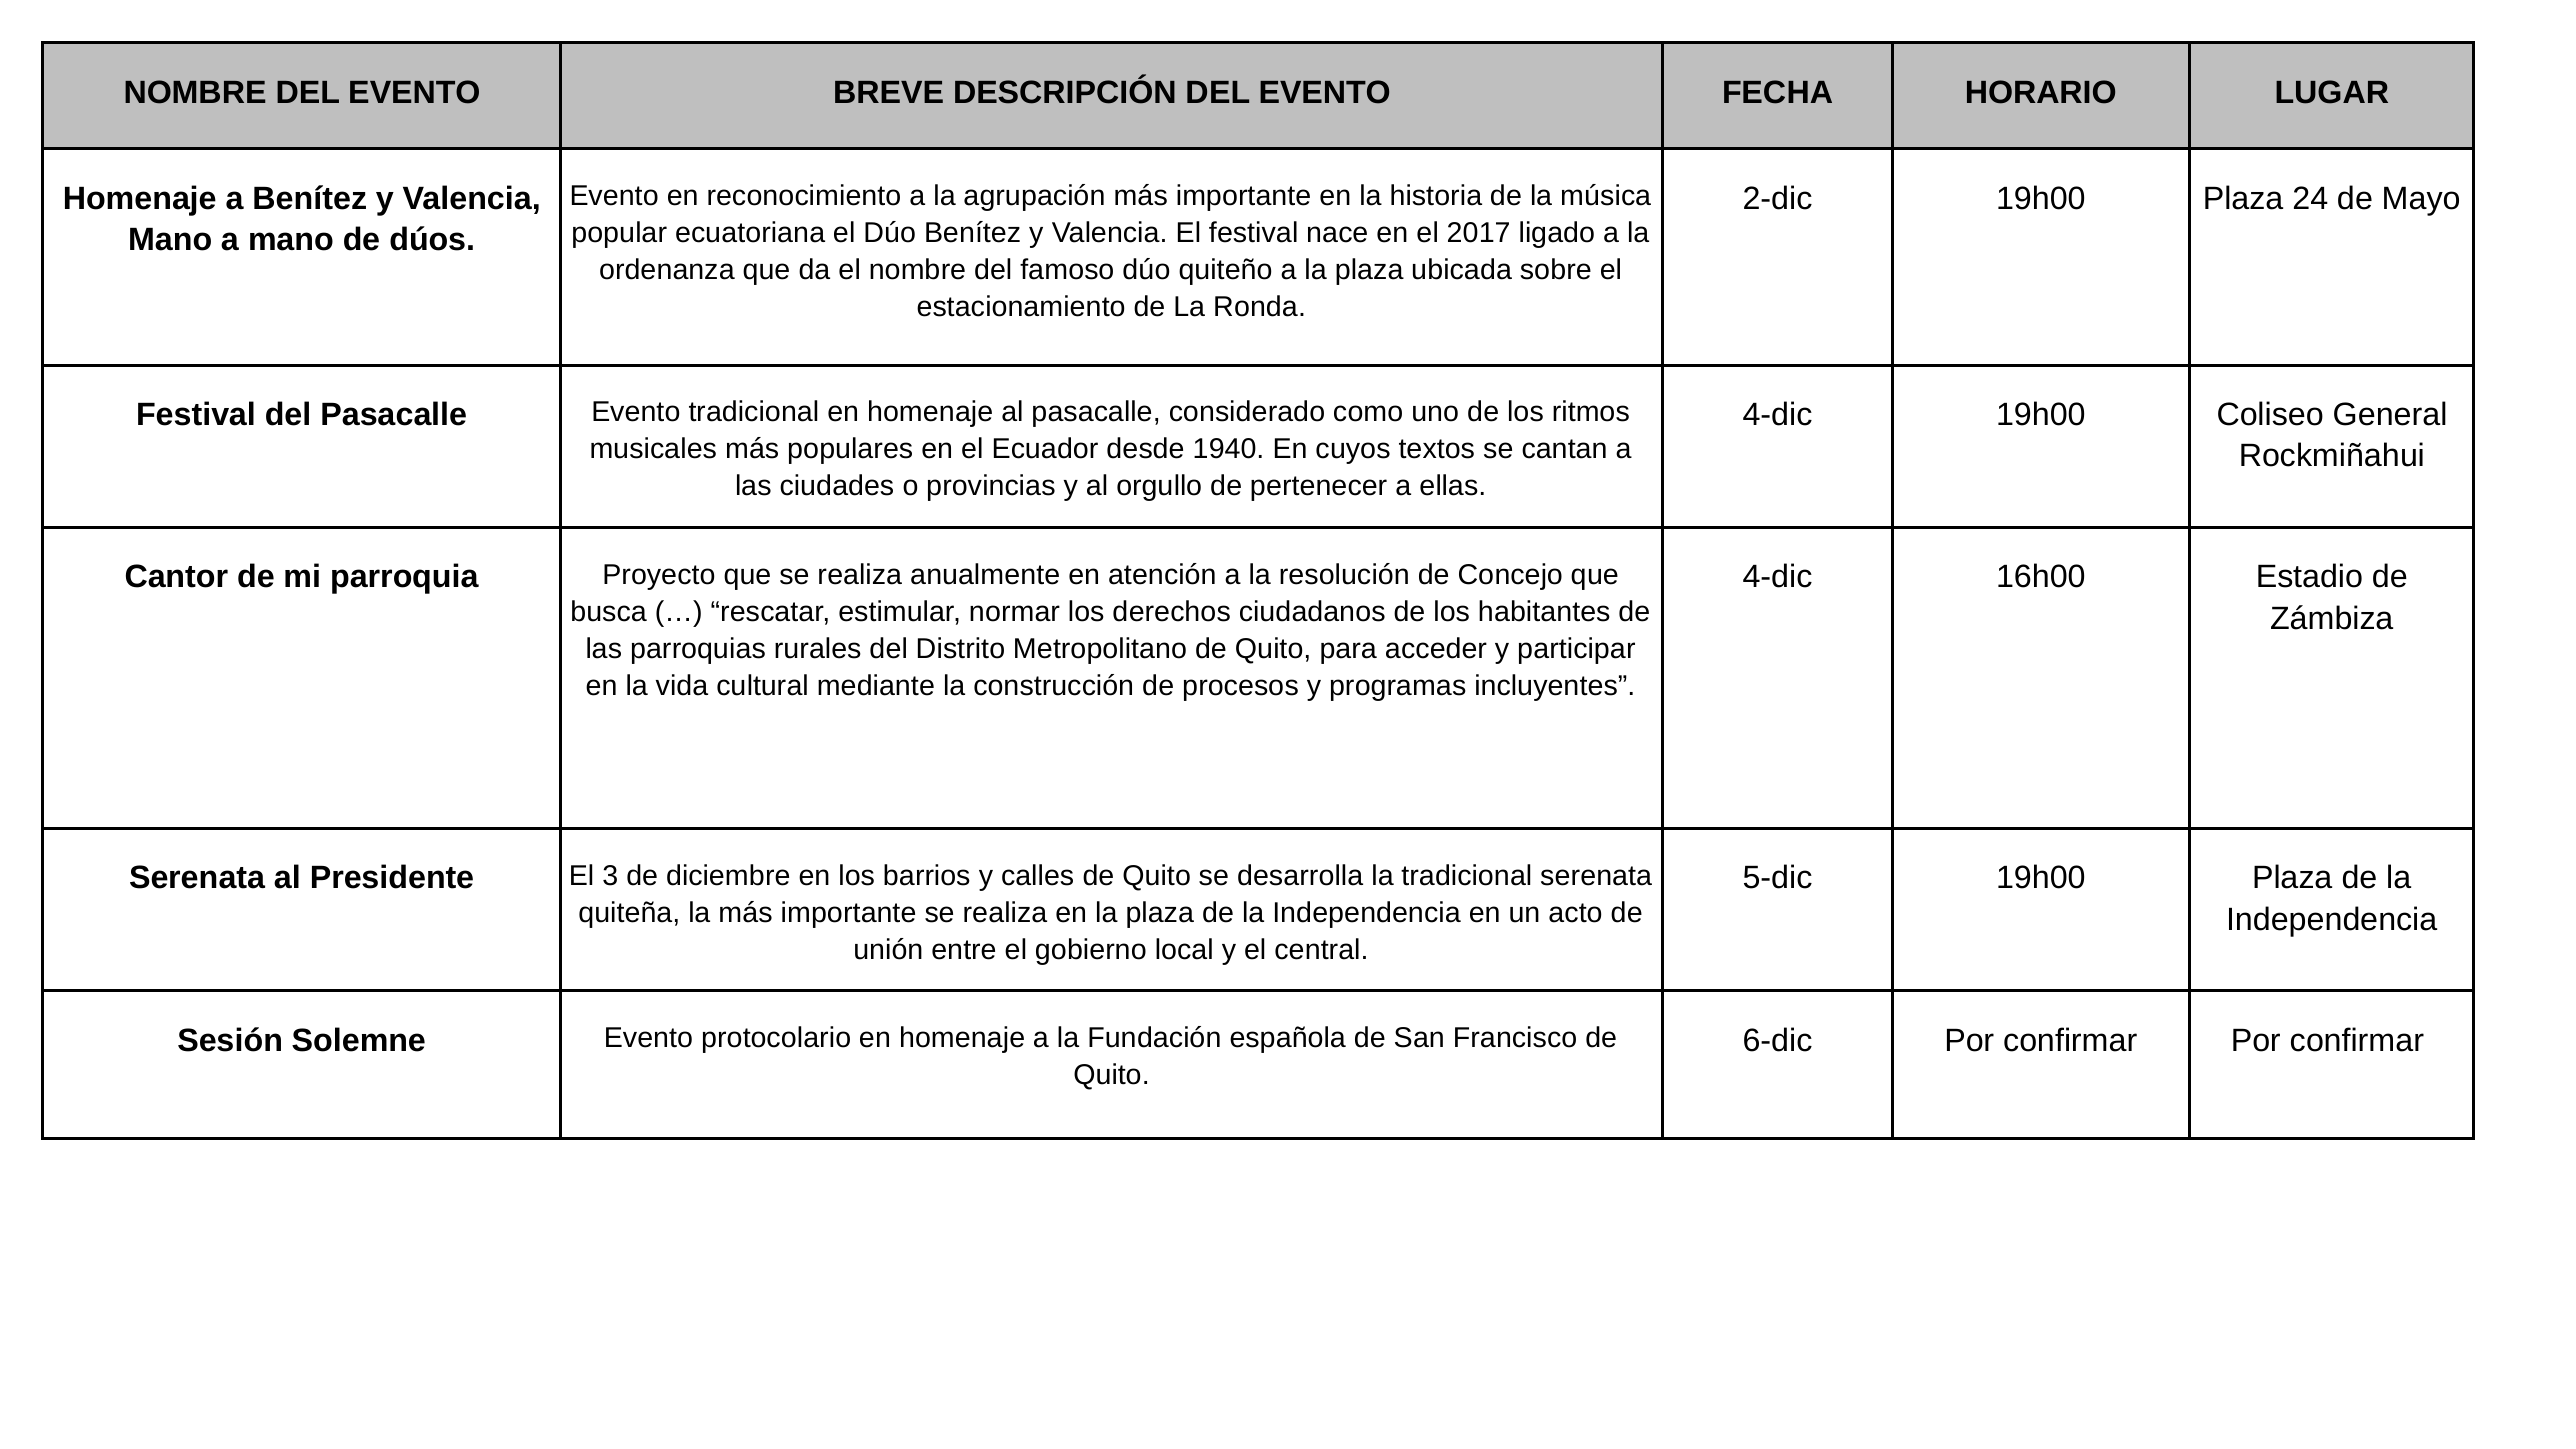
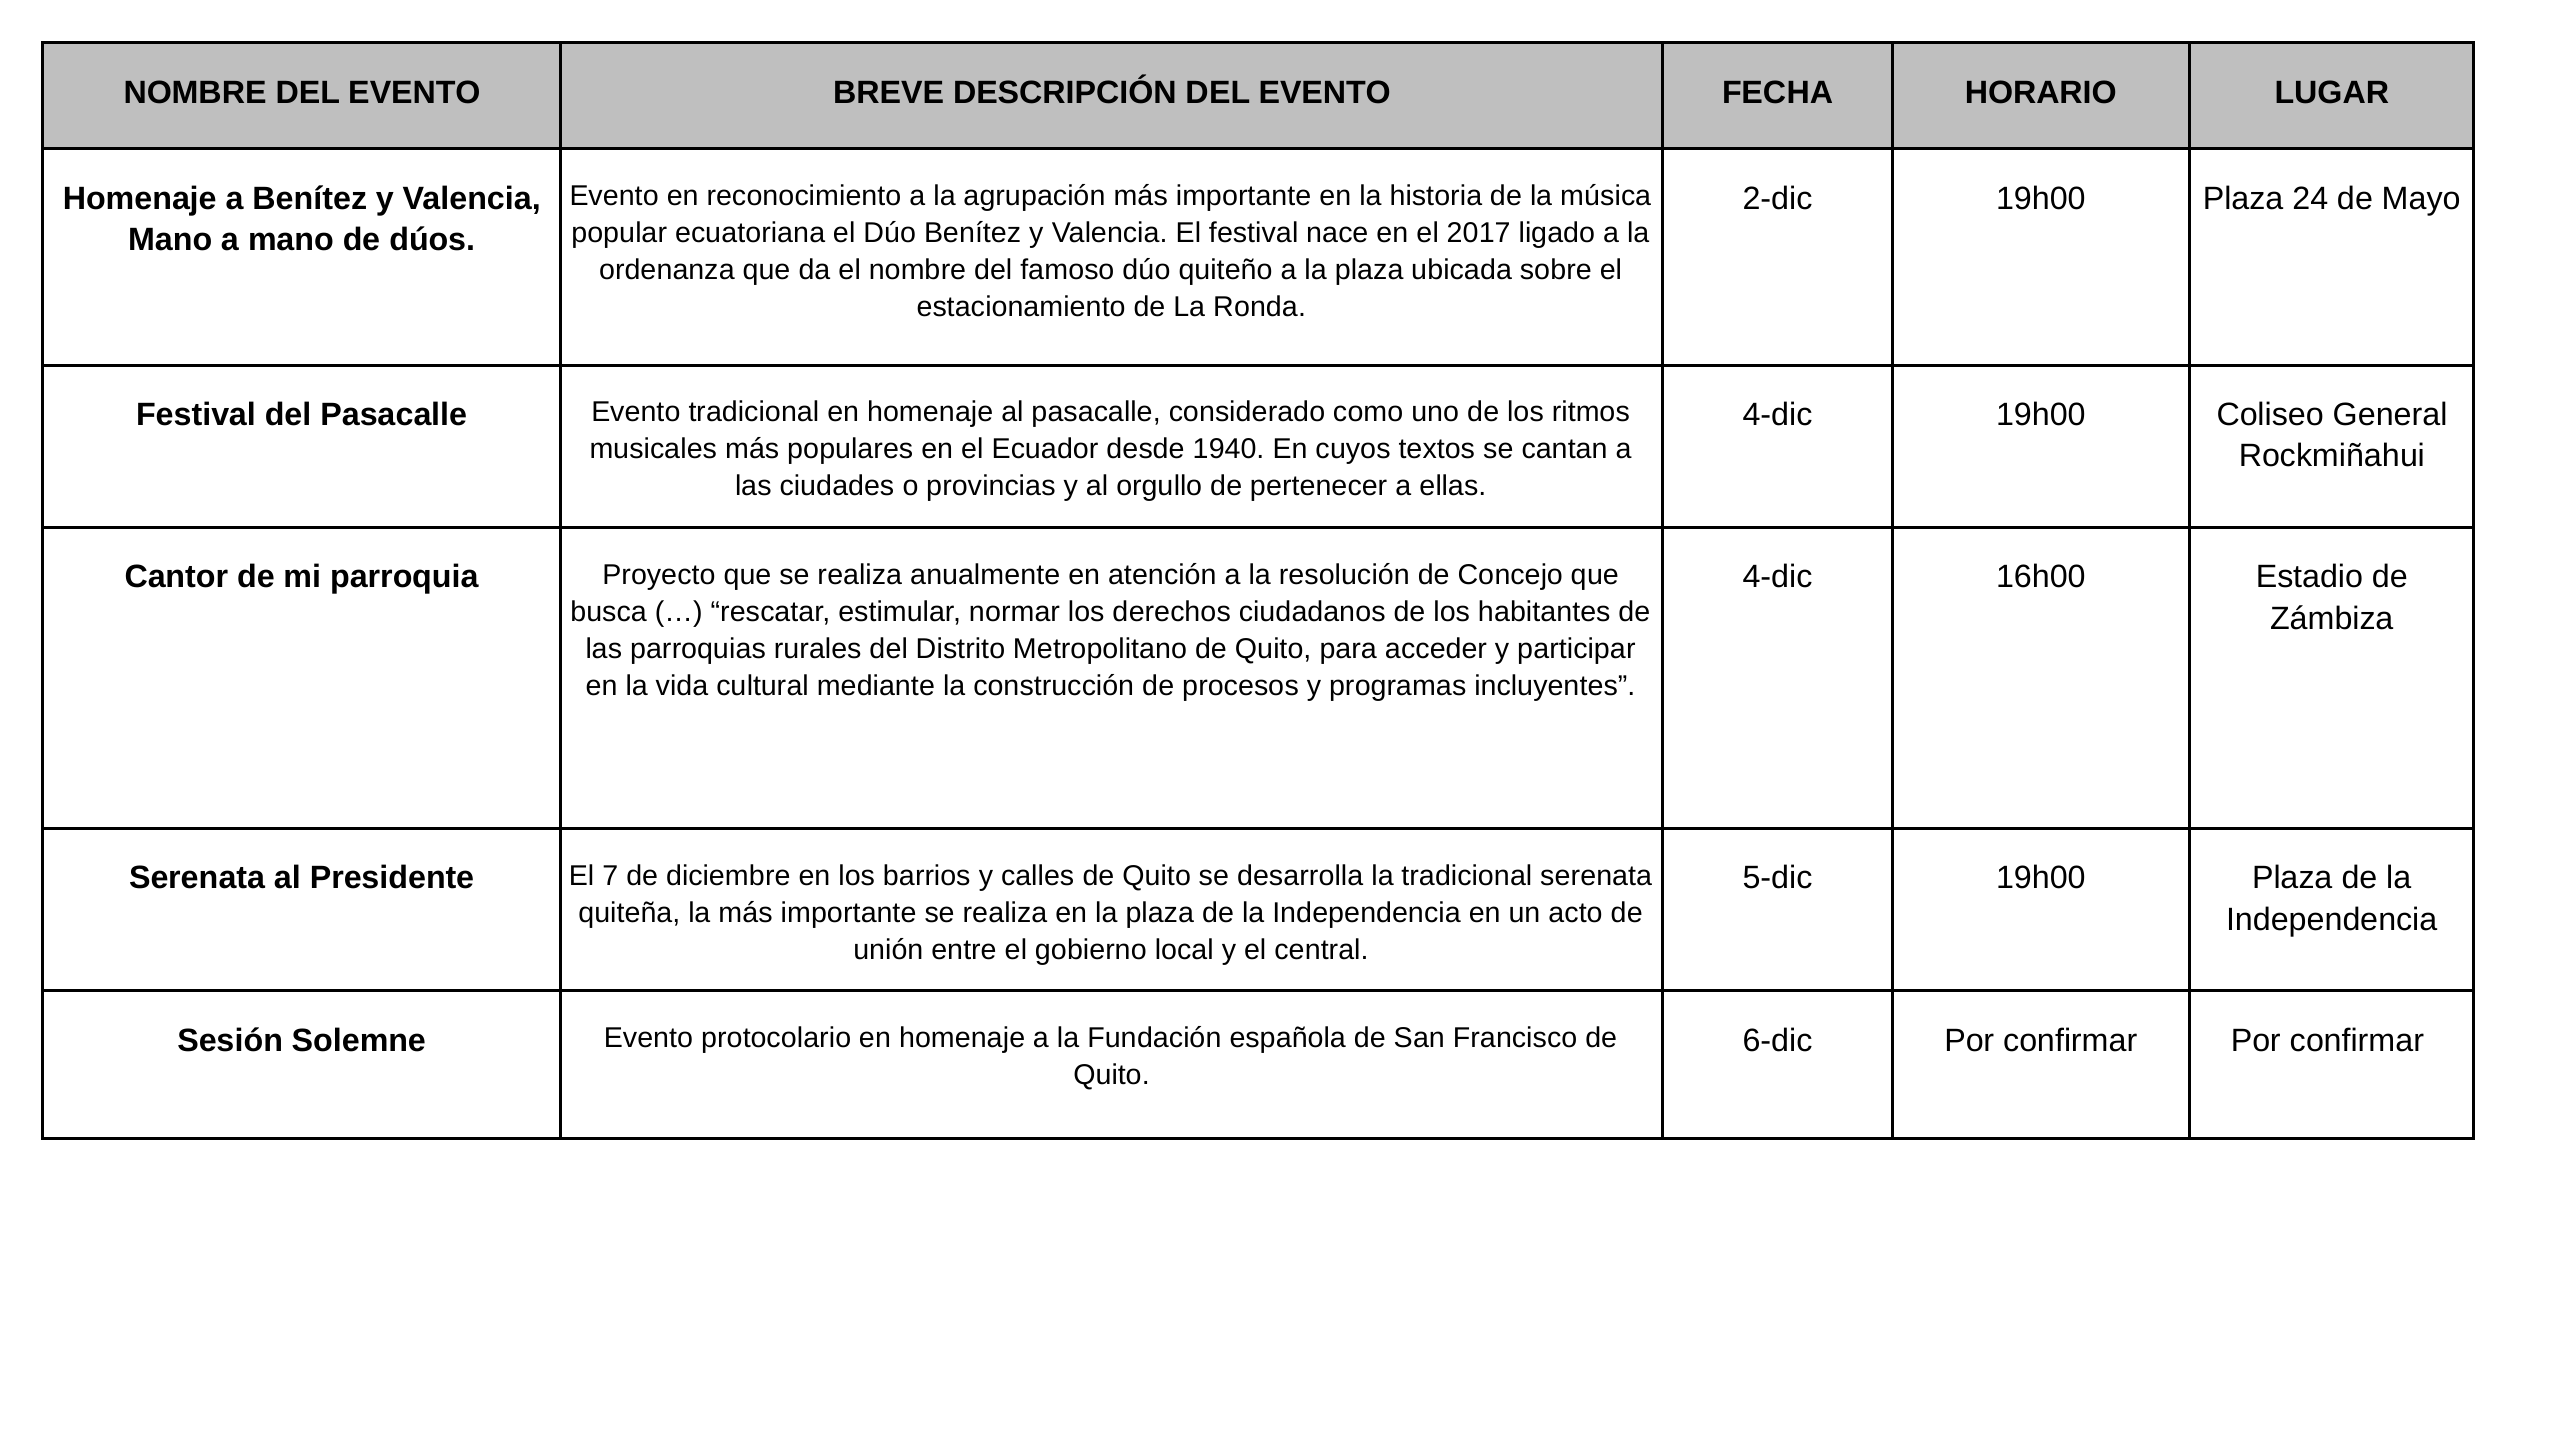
3: 3 -> 7
